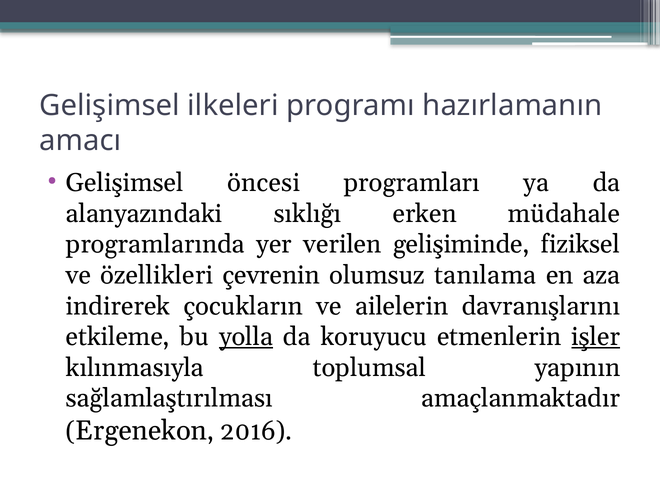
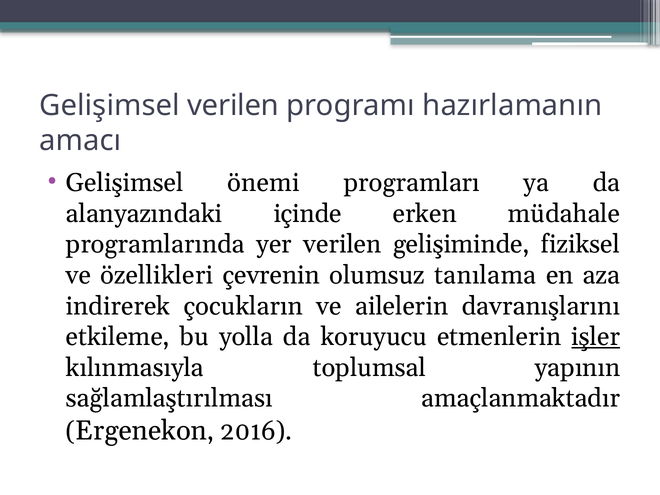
Gelişimsel ilkeleri: ilkeleri -> verilen
öncesi: öncesi -> önemi
sıklığı: sıklığı -> içinde
yolla underline: present -> none
